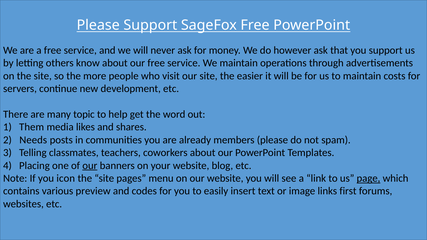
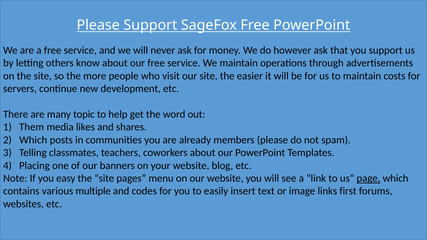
Needs at (33, 140): Needs -> Which
our at (90, 166) underline: present -> none
icon: icon -> easy
preview: preview -> multiple
